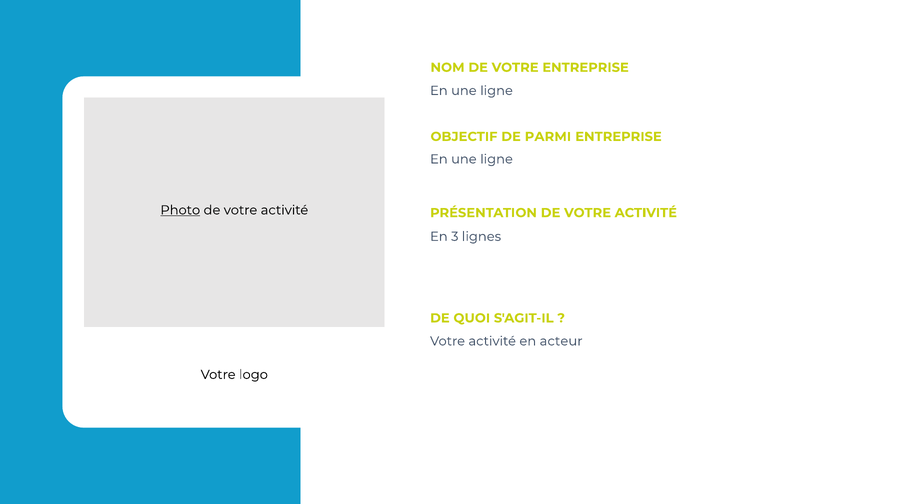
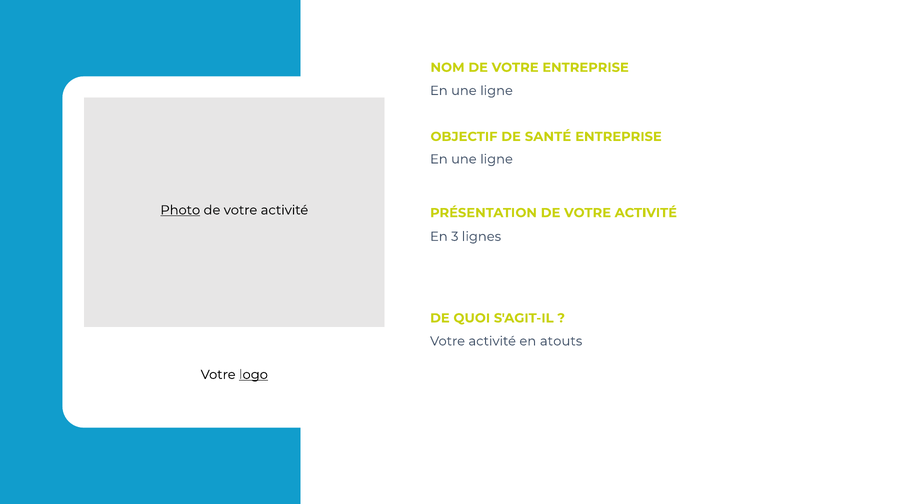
PARMI: PARMI -> SANTÉ
acteur: acteur -> atouts
logo underline: none -> present
